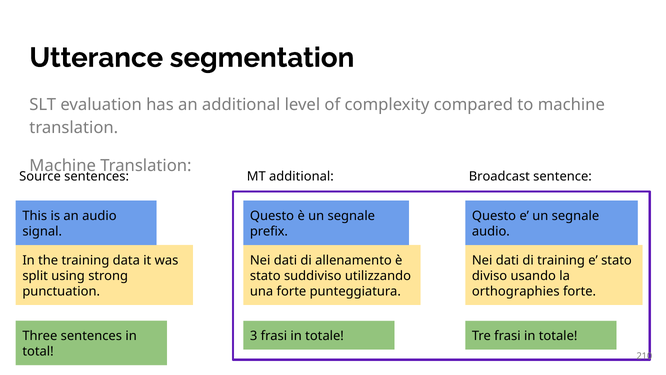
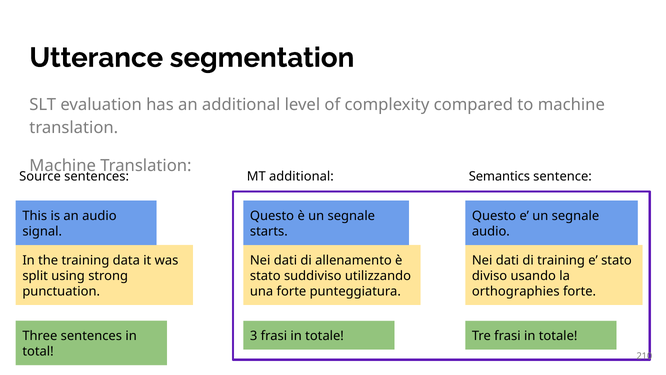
Broadcast: Broadcast -> Semantics
prefix: prefix -> starts
